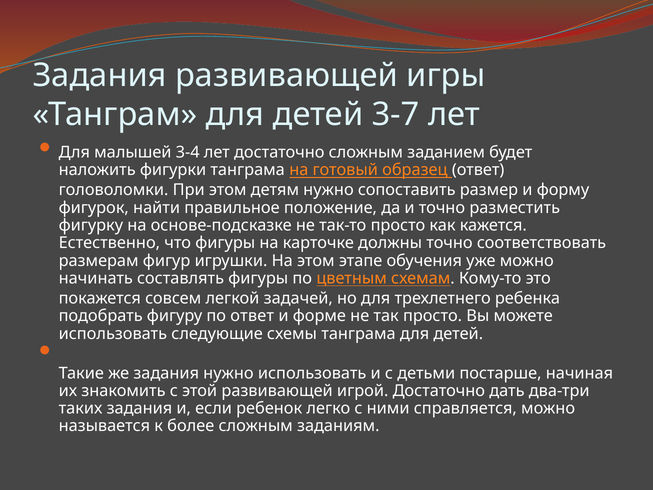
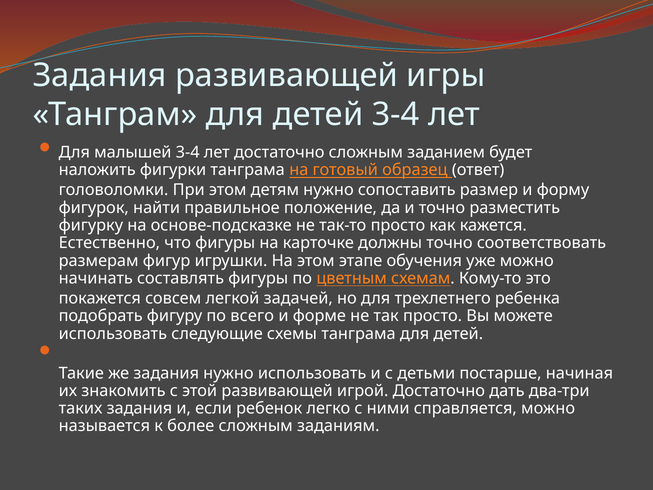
детей 3-7: 3-7 -> 3-4
по ответ: ответ -> всего
